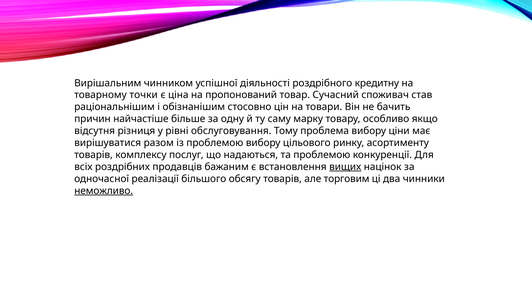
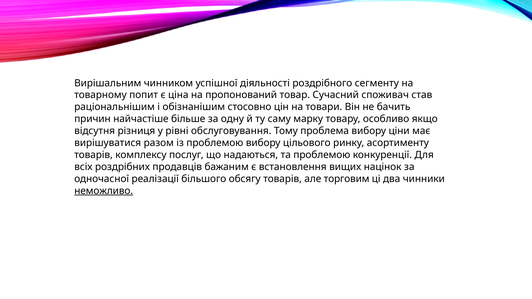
кредитну: кредитну -> сегменту
точки: точки -> попит
вищих underline: present -> none
